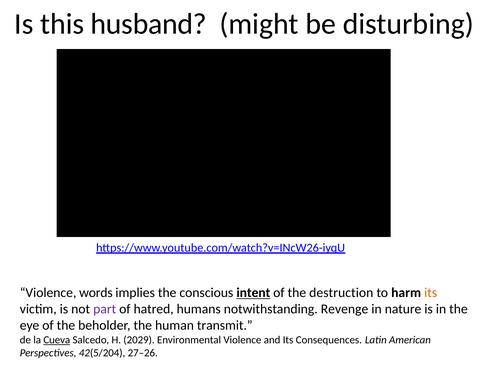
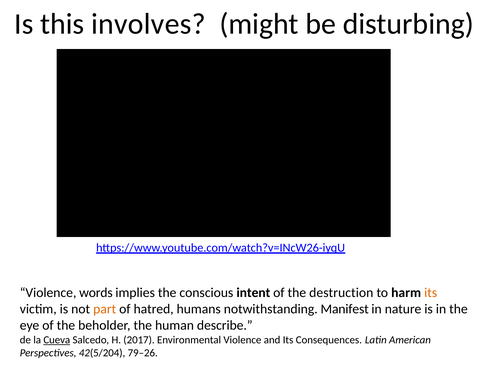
husband: husband -> involves
intent underline: present -> none
part colour: purple -> orange
Revenge: Revenge -> Manifest
transmit: transmit -> describe
2029: 2029 -> 2017
27–26: 27–26 -> 79–26
